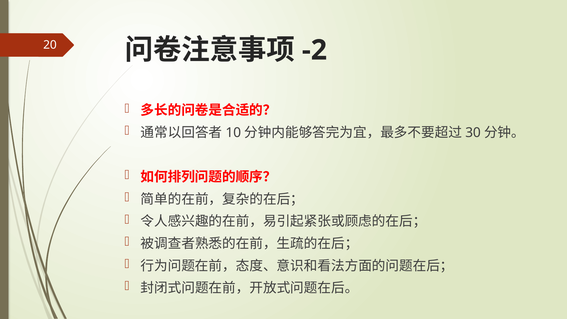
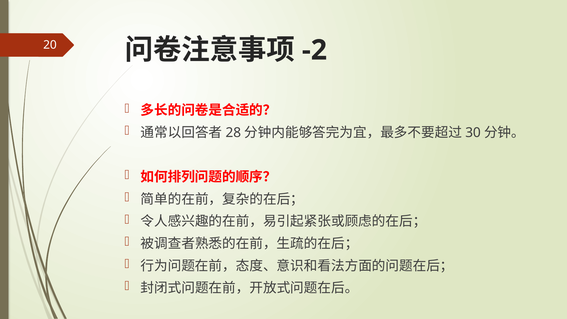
10: 10 -> 28
